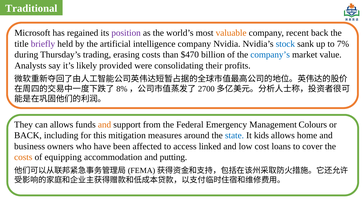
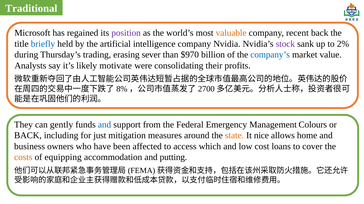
briefly colour: purple -> blue
stock colour: blue -> purple
7%: 7% -> 2%
erasing costs: costs -> sever
$470: $470 -> $970
provided: provided -> motivate
can allows: allows -> gently
and at (105, 125) colour: orange -> blue
this: this -> just
state colour: blue -> orange
kids: kids -> nice
linked: linked -> which
